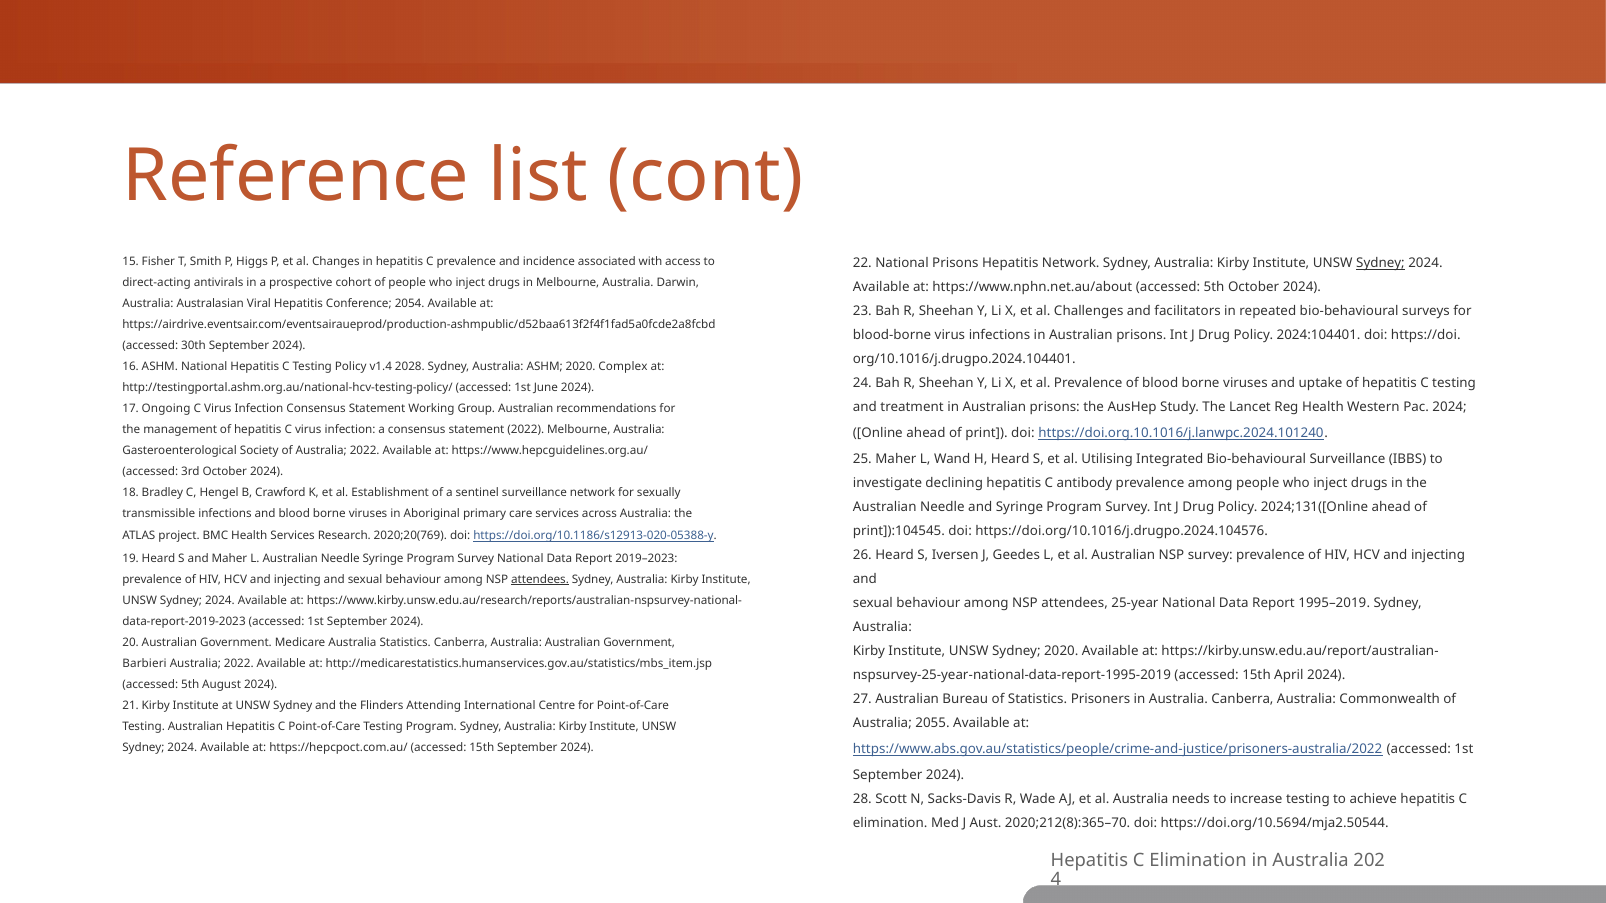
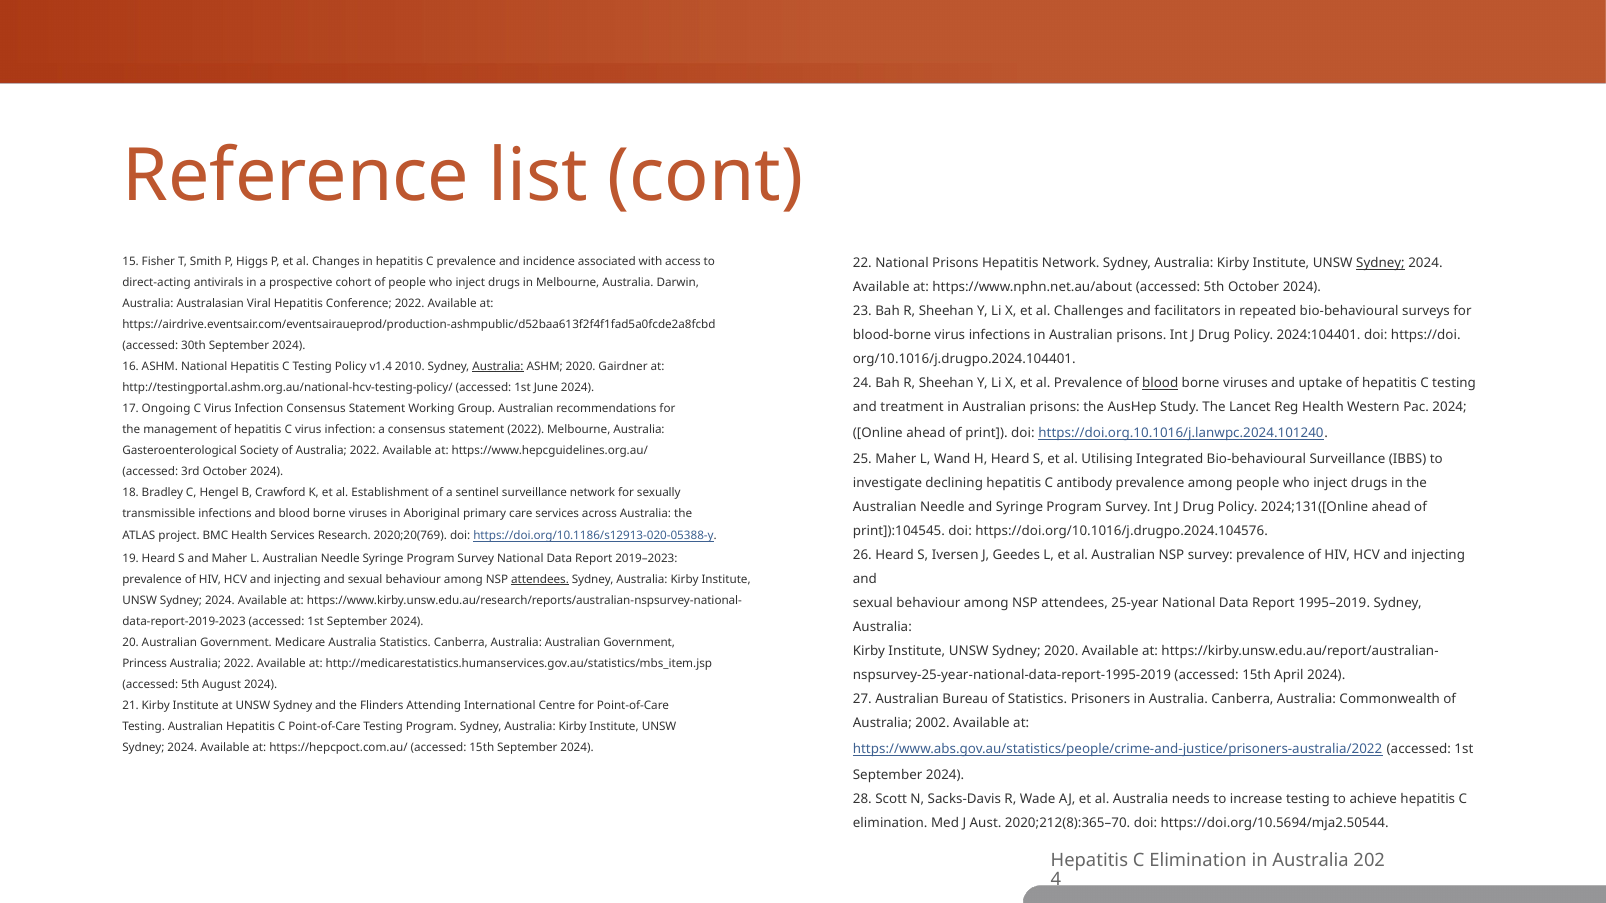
Conference 2054: 2054 -> 2022
2028: 2028 -> 2010
Australia at (498, 367) underline: none -> present
Complex: Complex -> Gairdner
blood at (1160, 384) underline: none -> present
Barbieri: Barbieri -> Princess
2055: 2055 -> 2002
